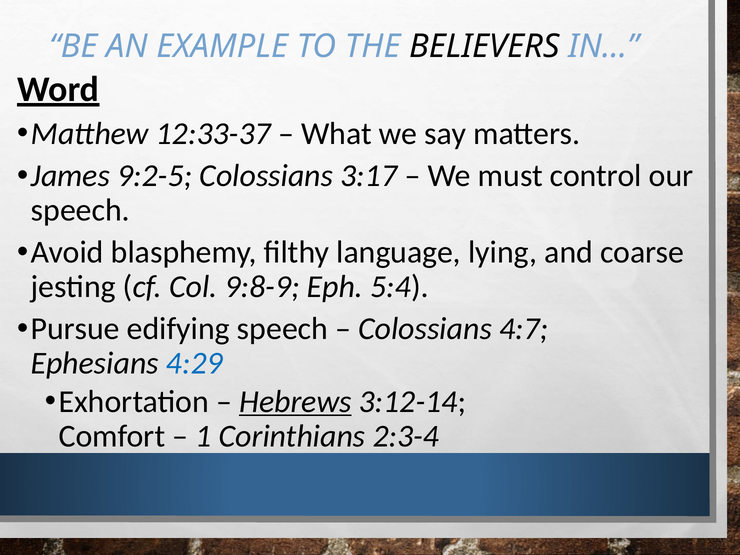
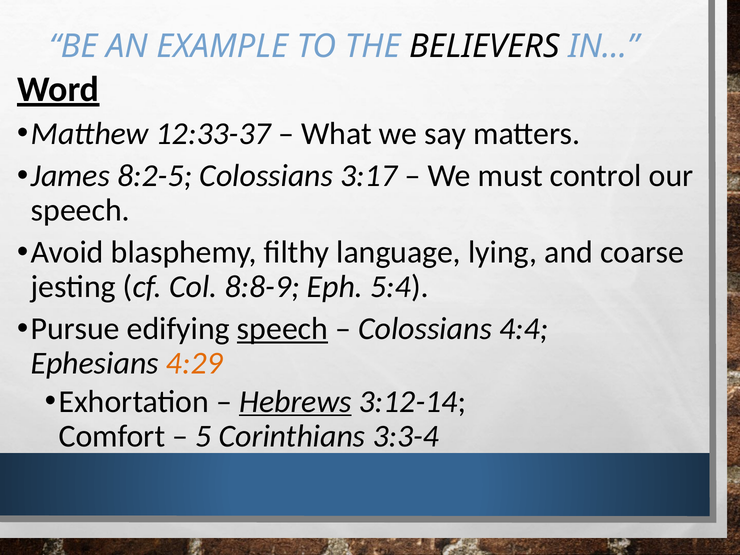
9:2-5: 9:2-5 -> 8:2-5
9:8-9: 9:8-9 -> 8:8-9
speech at (282, 329) underline: none -> present
4:7: 4:7 -> 4:4
4:29 colour: blue -> orange
1: 1 -> 5
2:3-4: 2:3-4 -> 3:3-4
